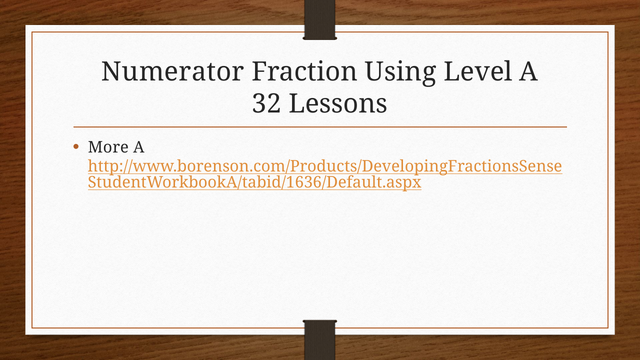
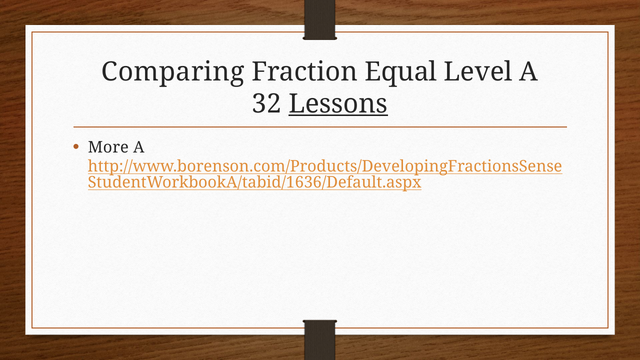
Numerator: Numerator -> Comparing
Using: Using -> Equal
Lessons underline: none -> present
